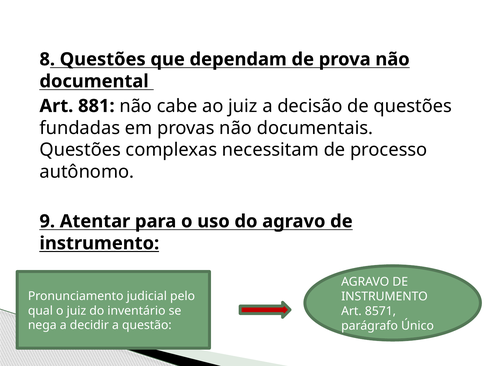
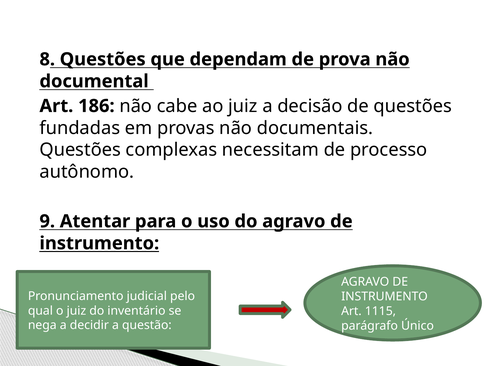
881: 881 -> 186
8571: 8571 -> 1115
